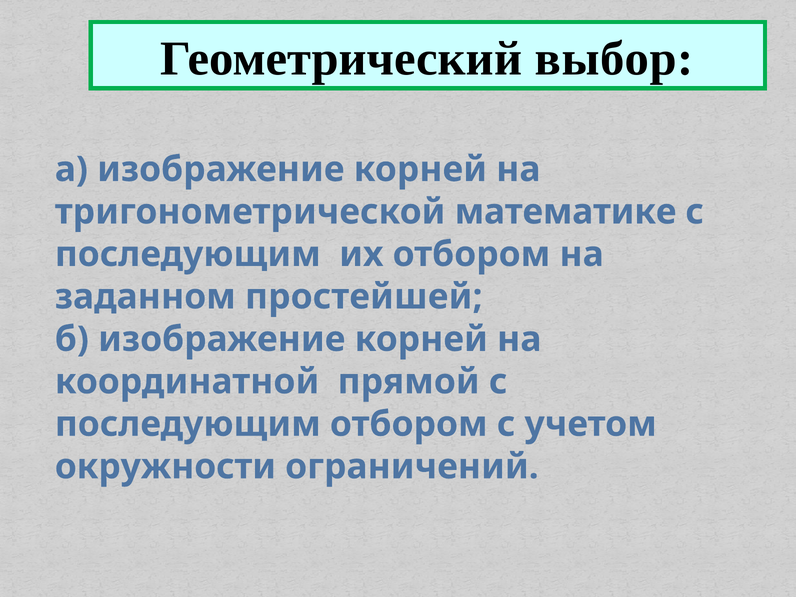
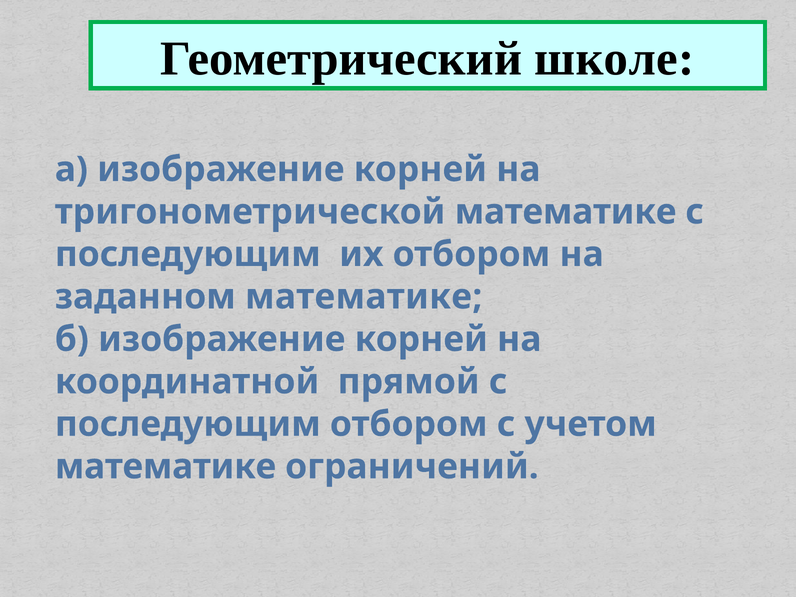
выбор: выбор -> школе
заданном простейшей: простейшей -> математике
окружности at (165, 467): окружности -> математике
